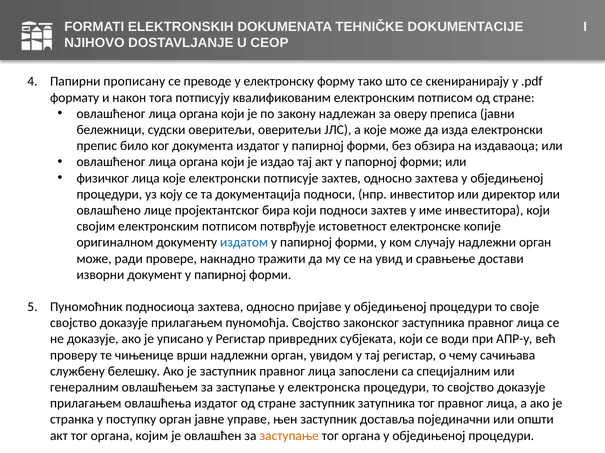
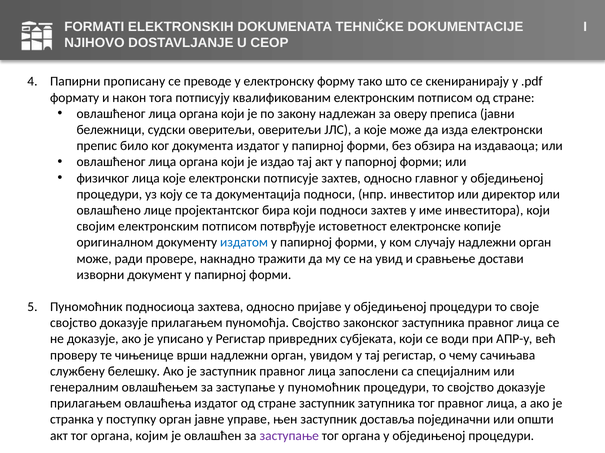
односно захтева: захтева -> главног
у електронска: електронска -> пуномоћник
заступање at (289, 436) colour: orange -> purple
